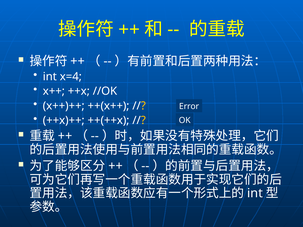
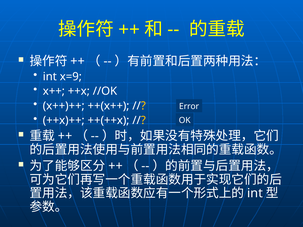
x=4: x=4 -> x=9
